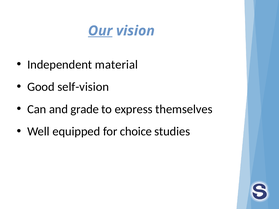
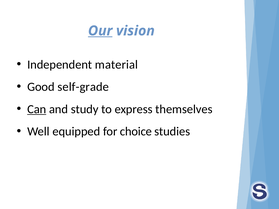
self-vision: self-vision -> self-grade
Can underline: none -> present
grade: grade -> study
